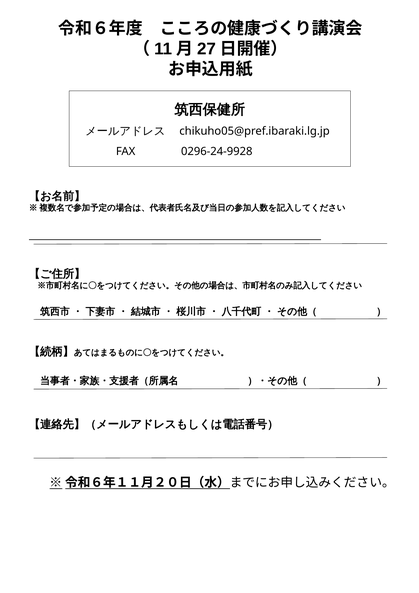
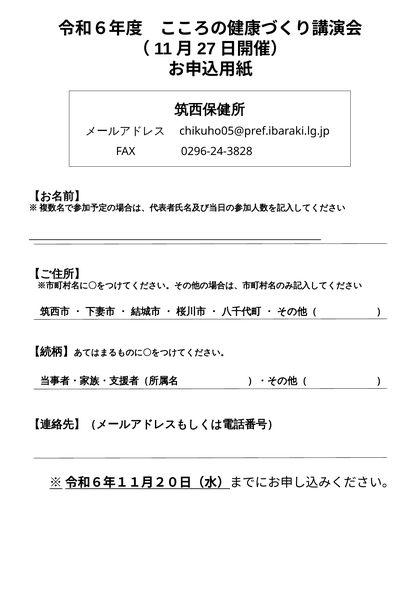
0296-24-9928: 0296-24-9928 -> 0296-24-3828
